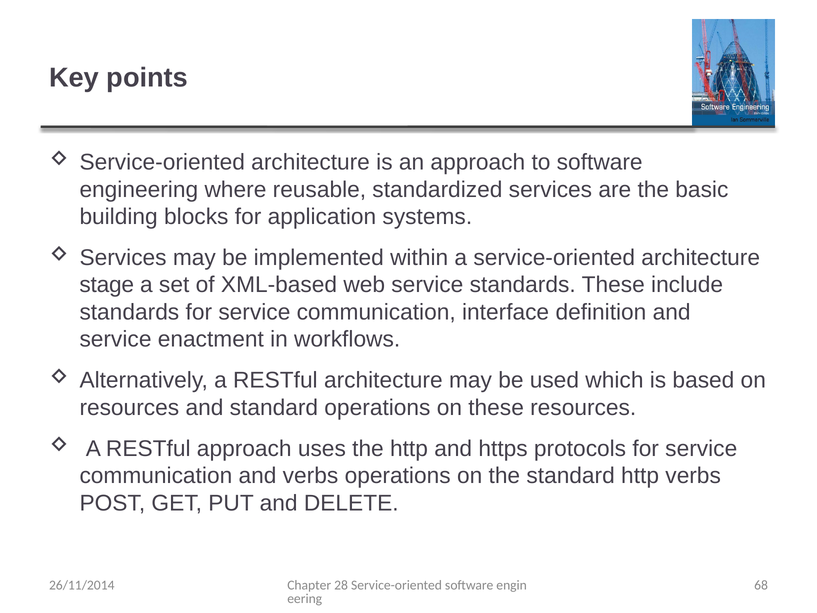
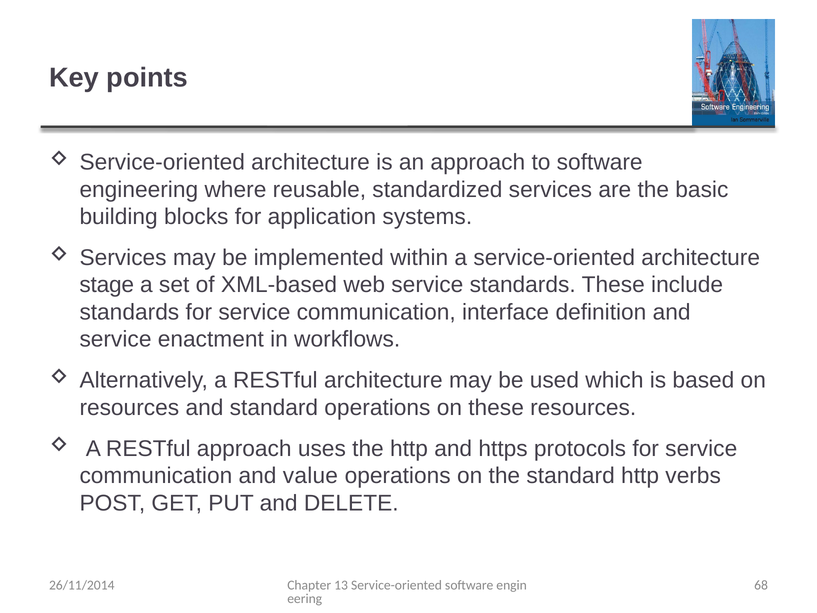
and verbs: verbs -> value
28: 28 -> 13
